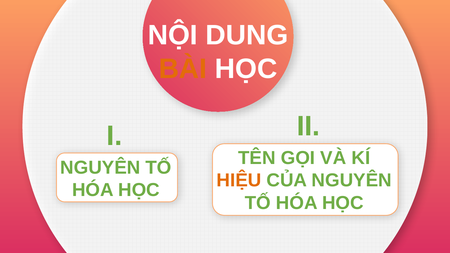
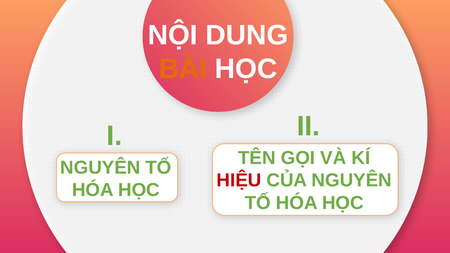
HIỆU colour: orange -> red
